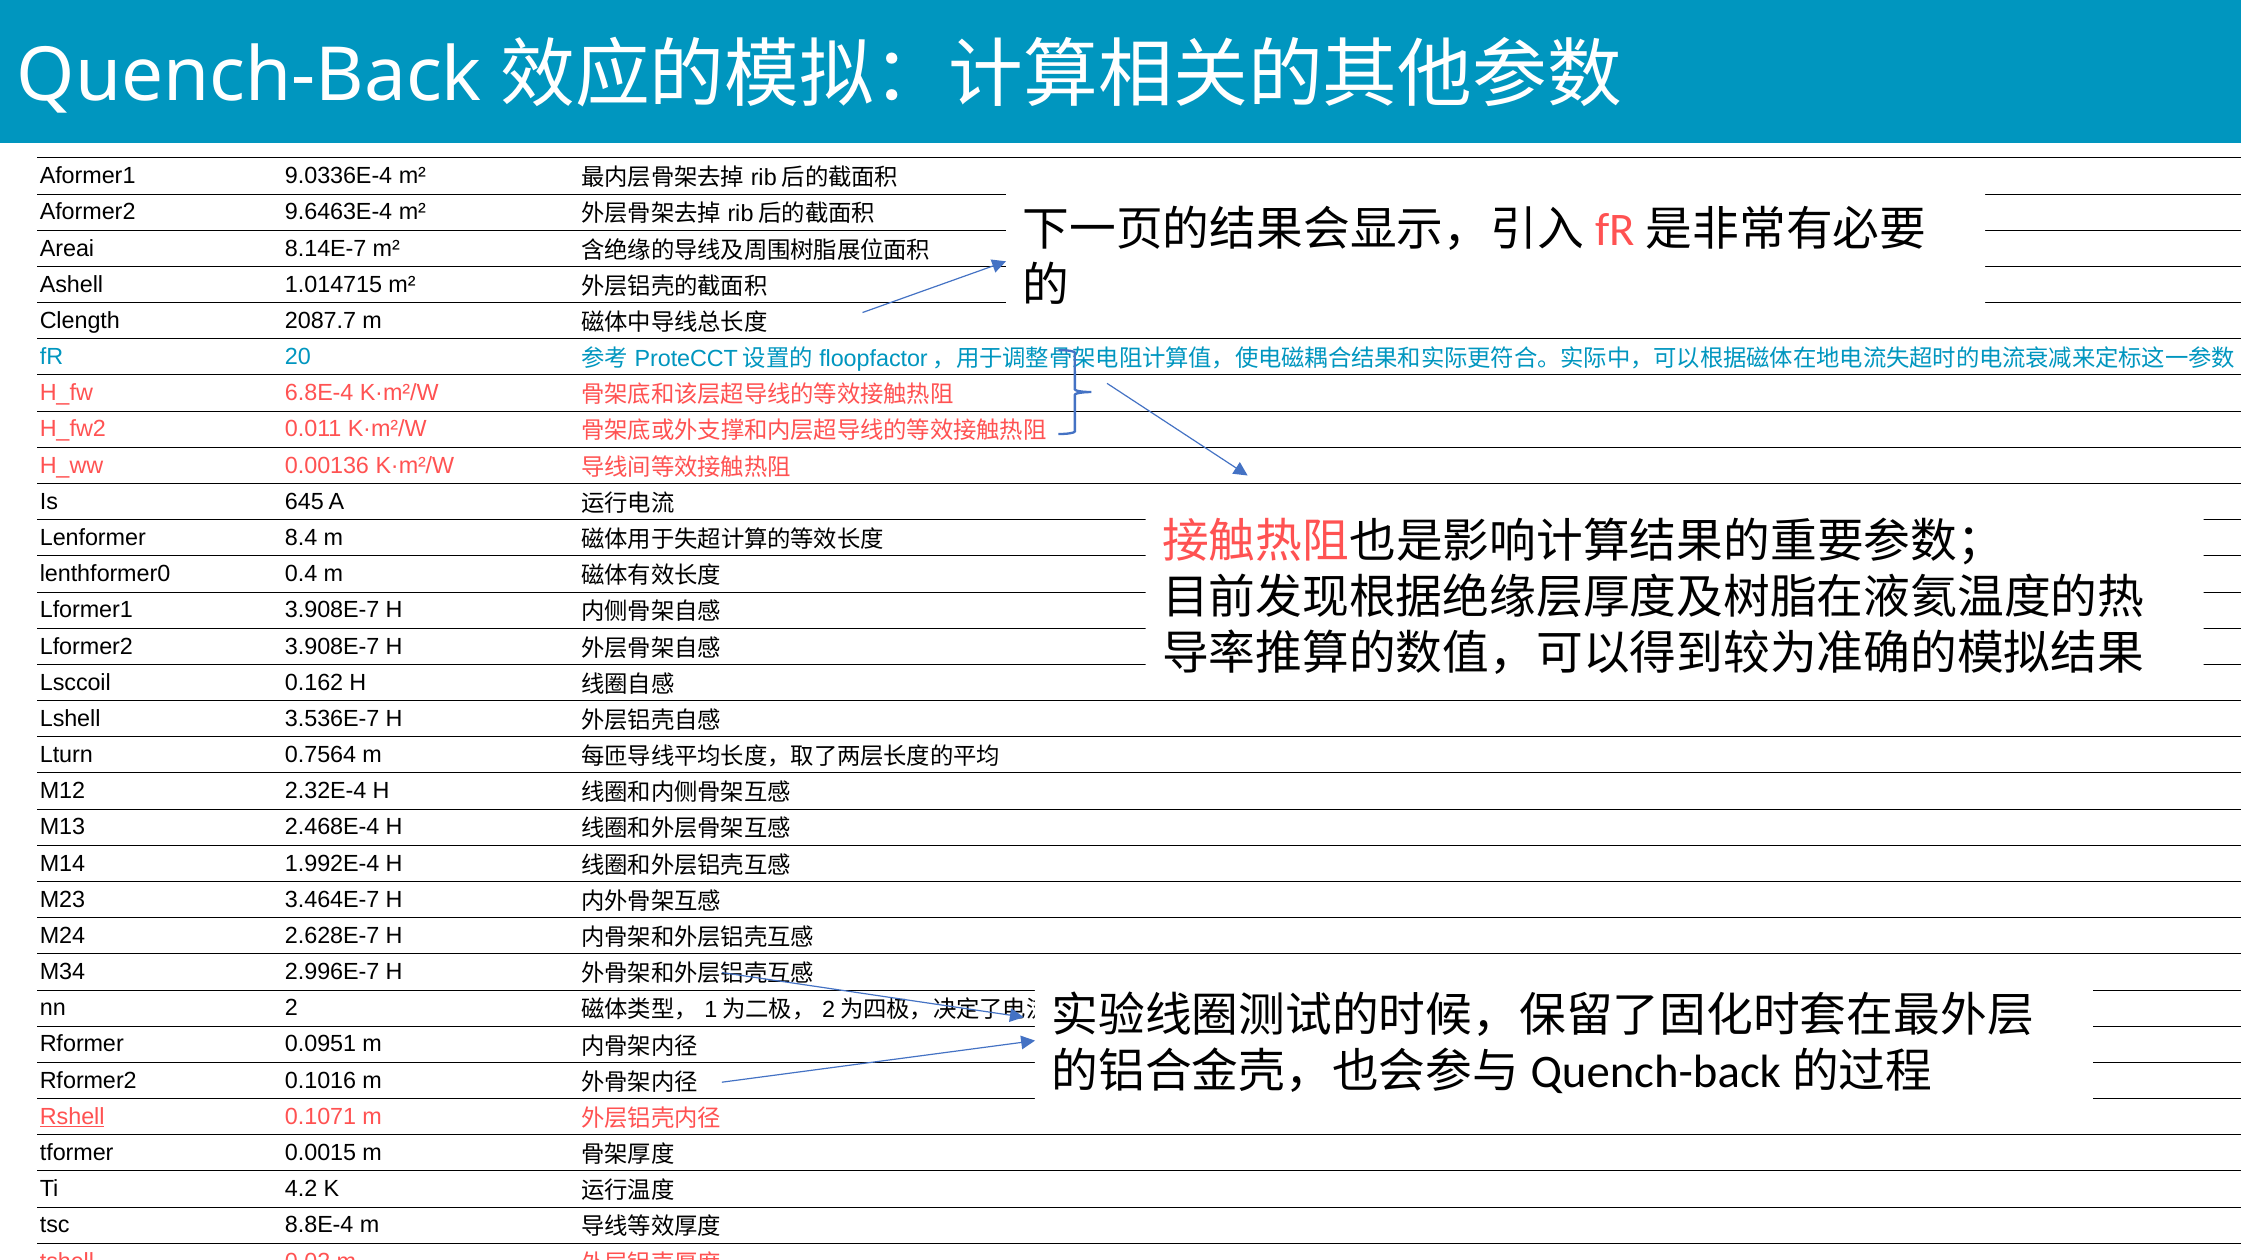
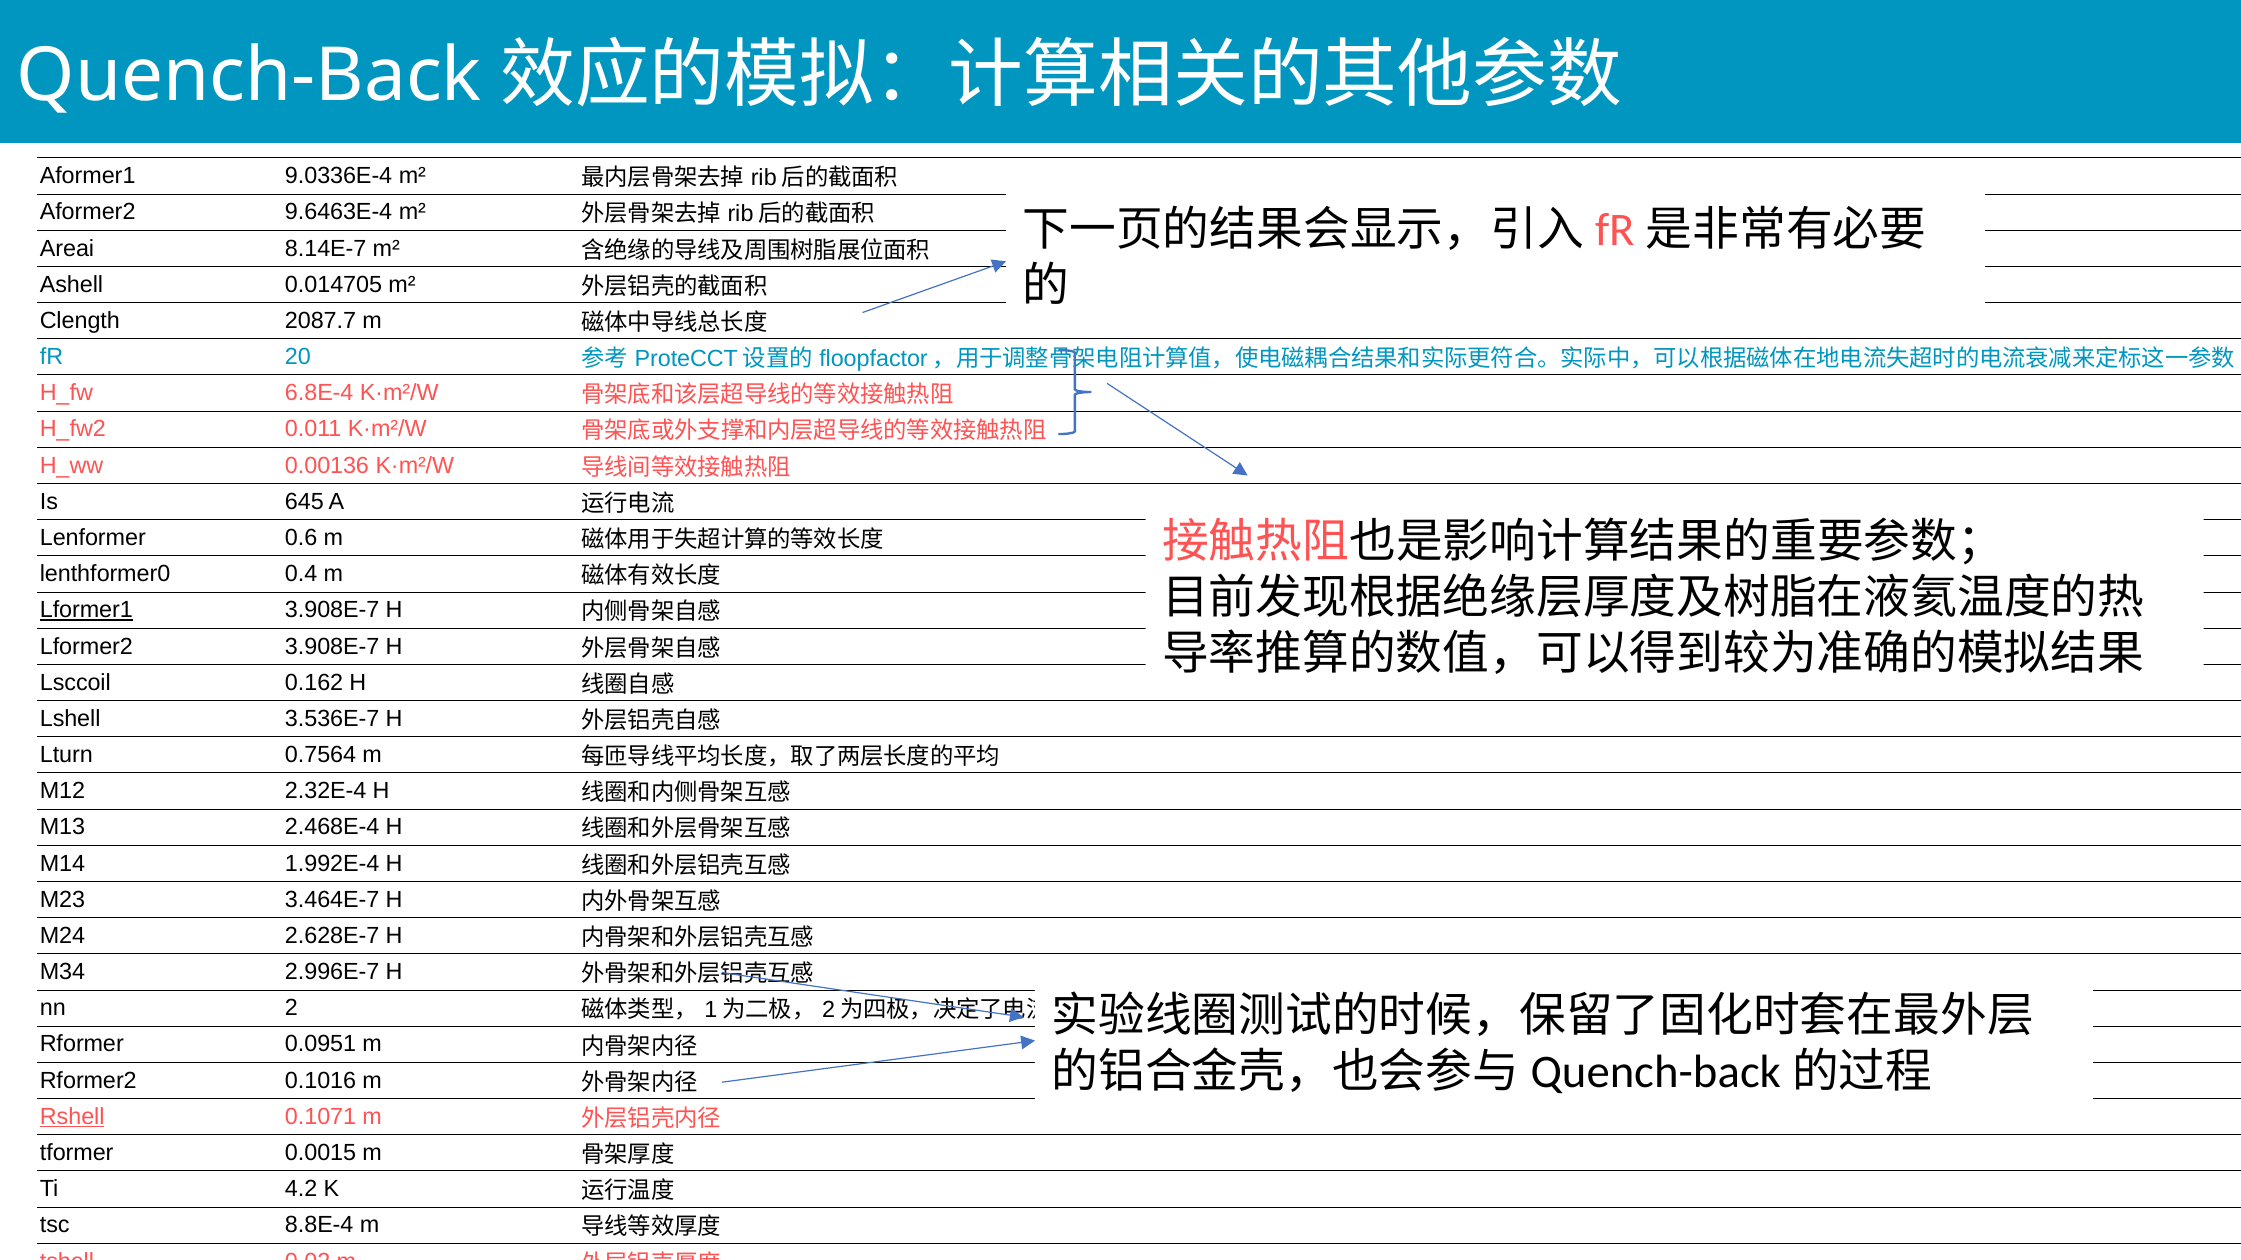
1.014715: 1.014715 -> 0.014705
8.4: 8.4 -> 0.6
Lformer1 underline: none -> present
